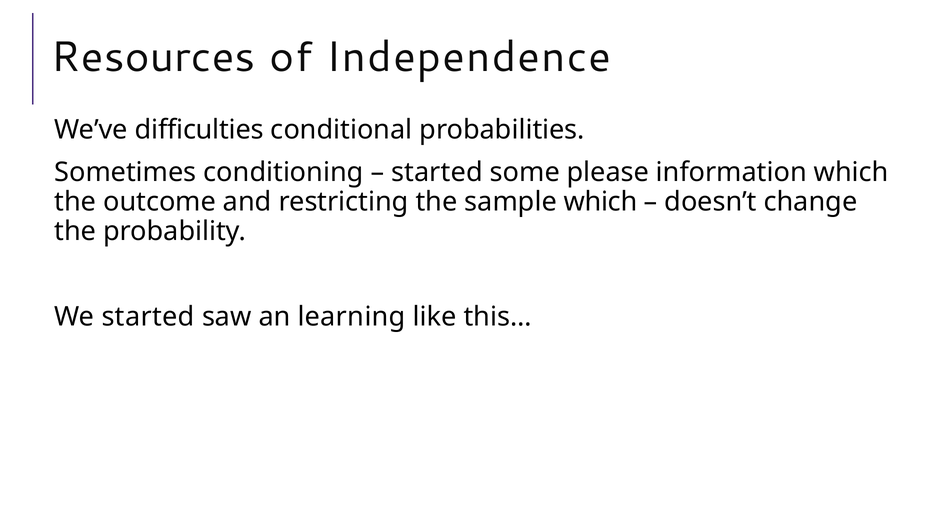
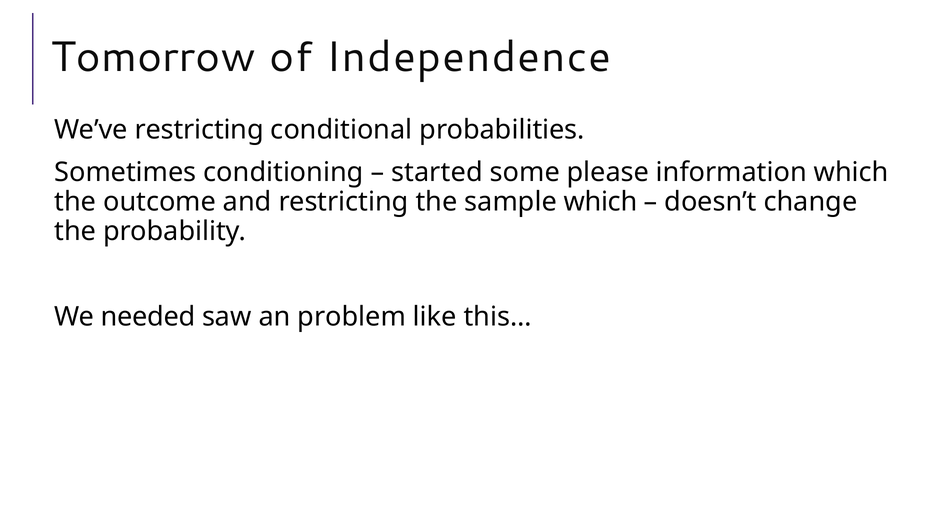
Resources: Resources -> Tomorrow
We’ve difficulties: difficulties -> restricting
We started: started -> needed
learning: learning -> problem
